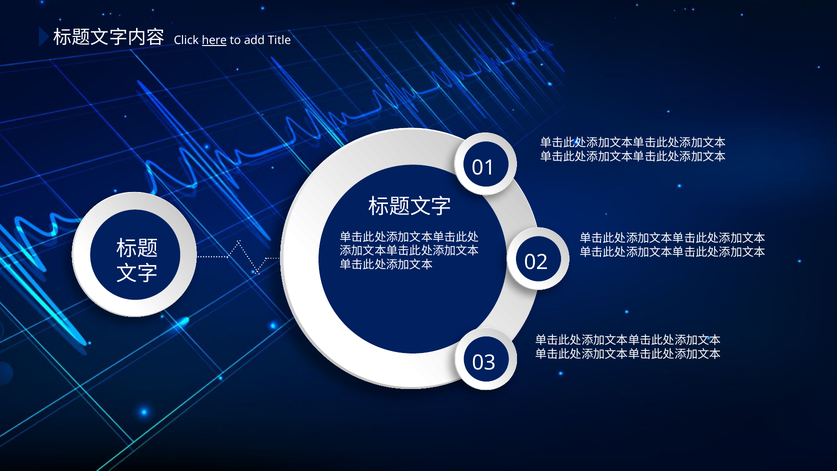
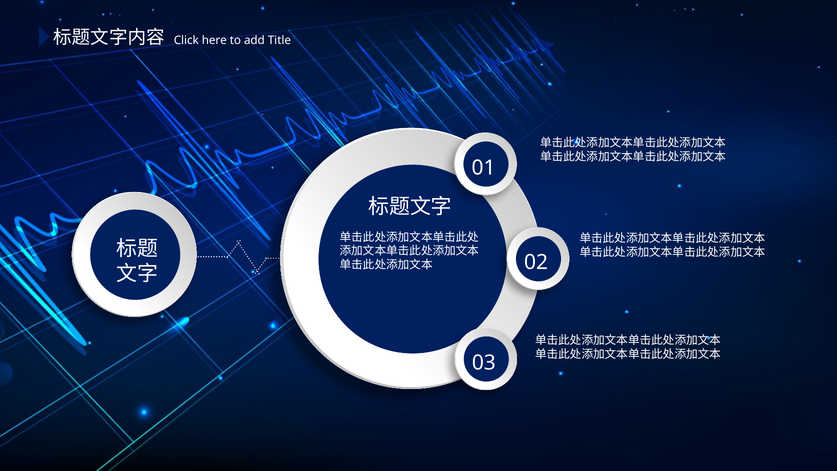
here underline: present -> none
